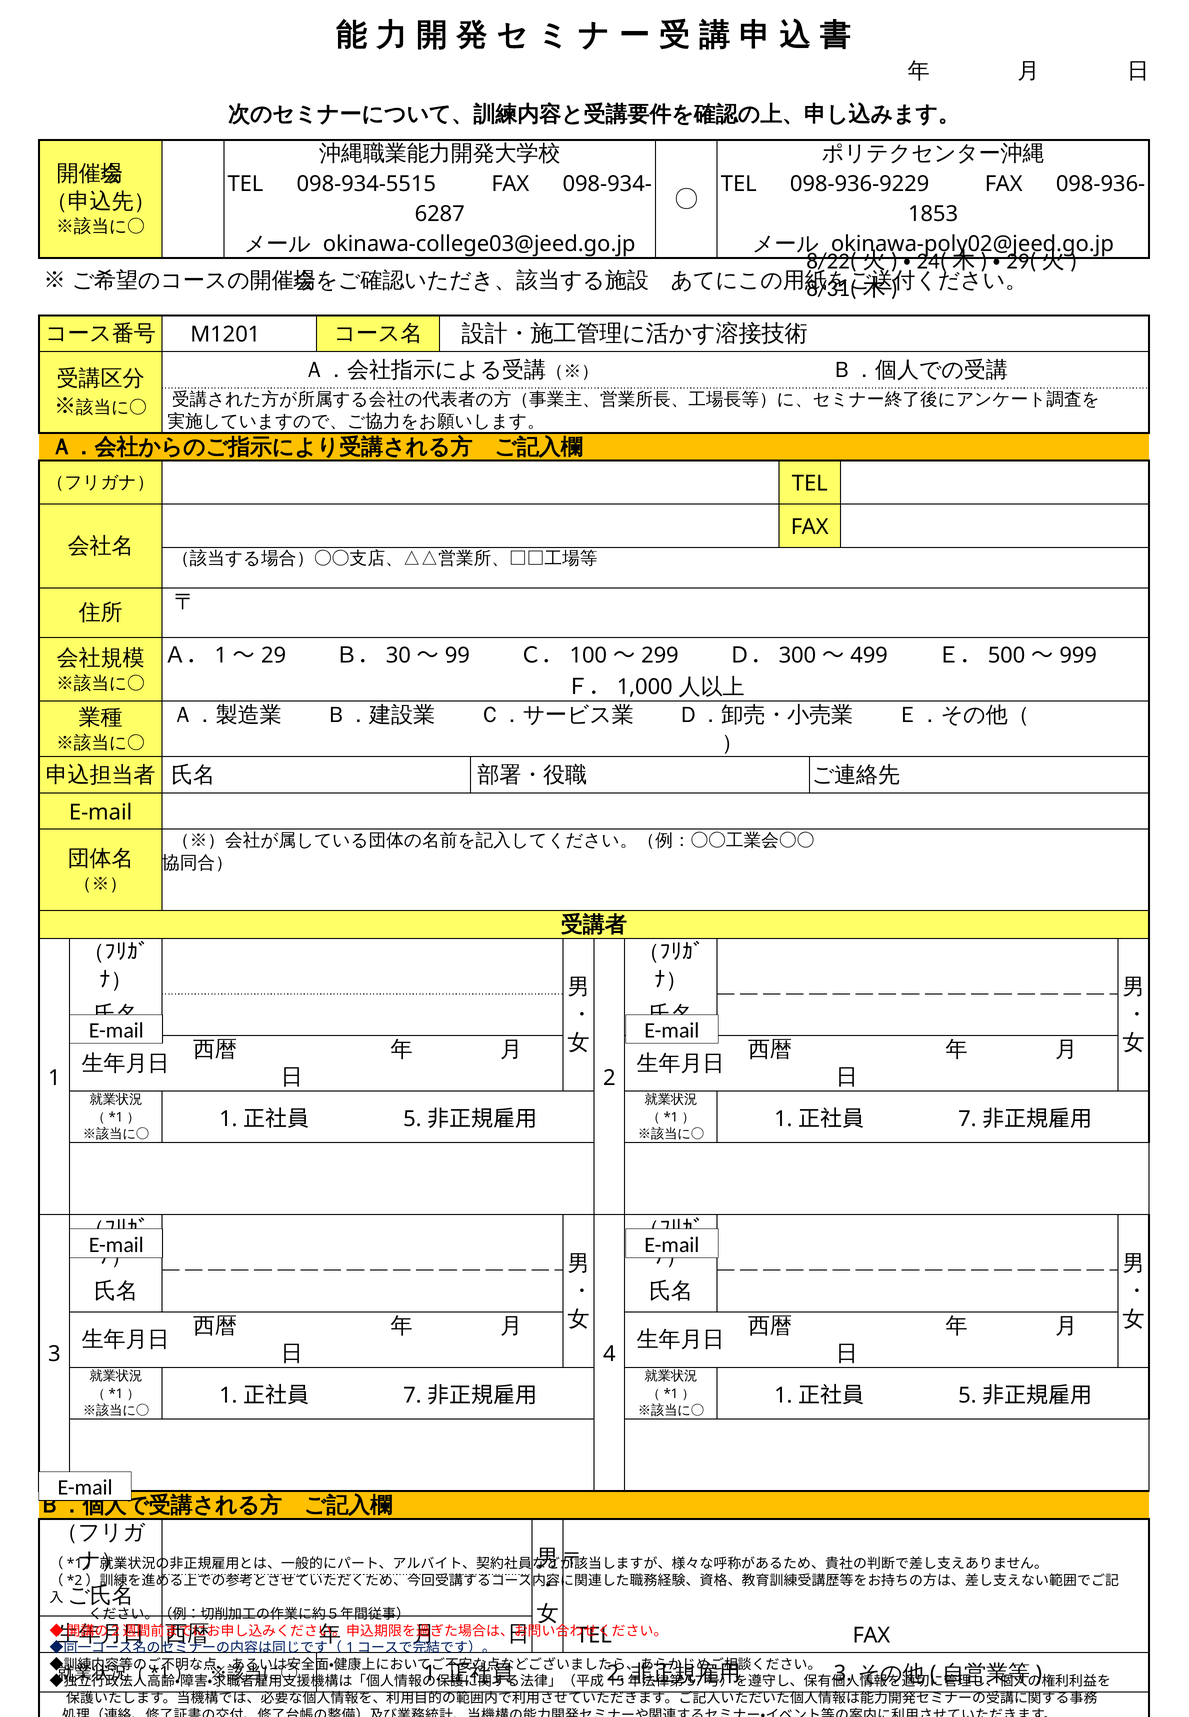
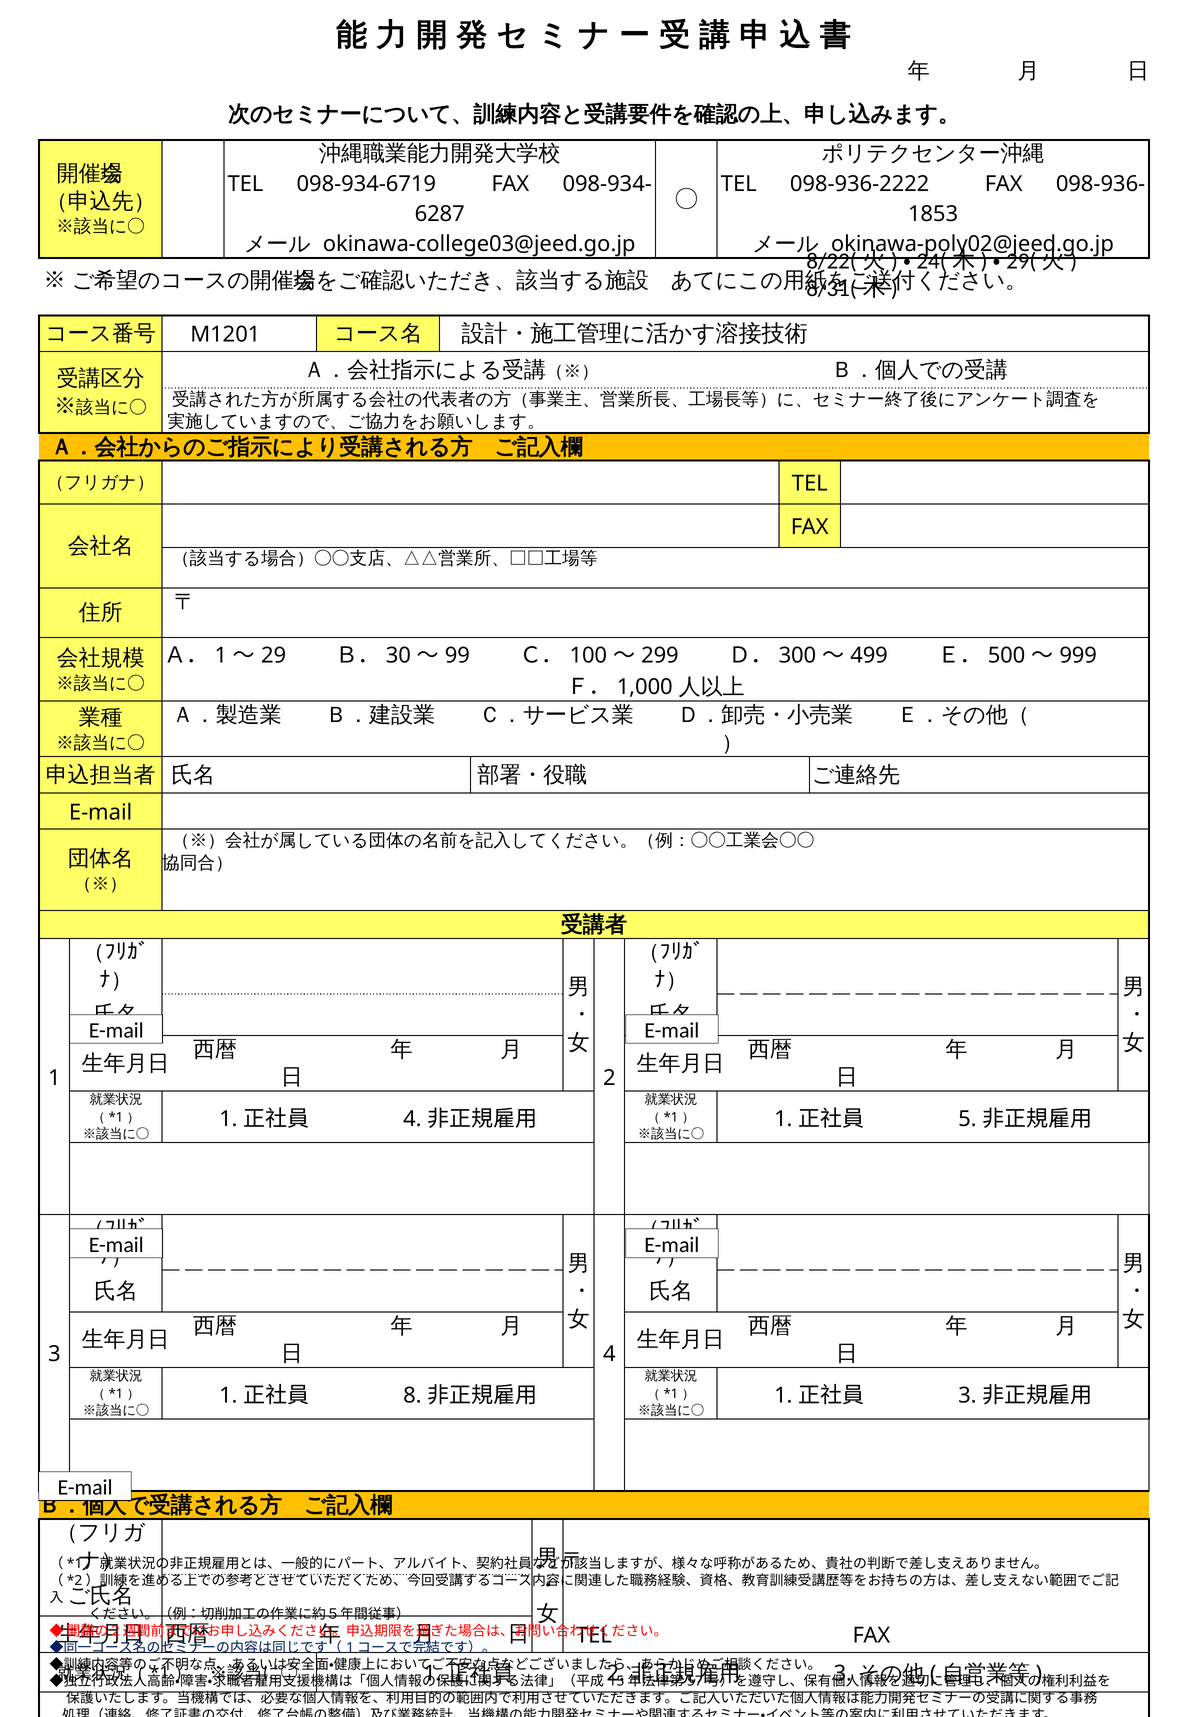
098-934-5515: 098-934-5515 -> 098-934-6719
098-936-9229: 098-936-9229 -> 098-936-2222
5 at (412, 1119): 5 -> 4
7 at (967, 1119): 7 -> 5
7 at (412, 1396): 7 -> 8
5 at (967, 1396): 5 -> 3
